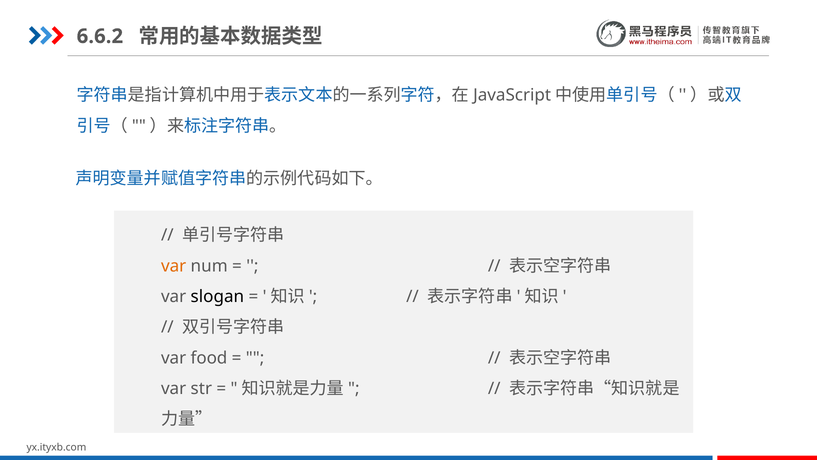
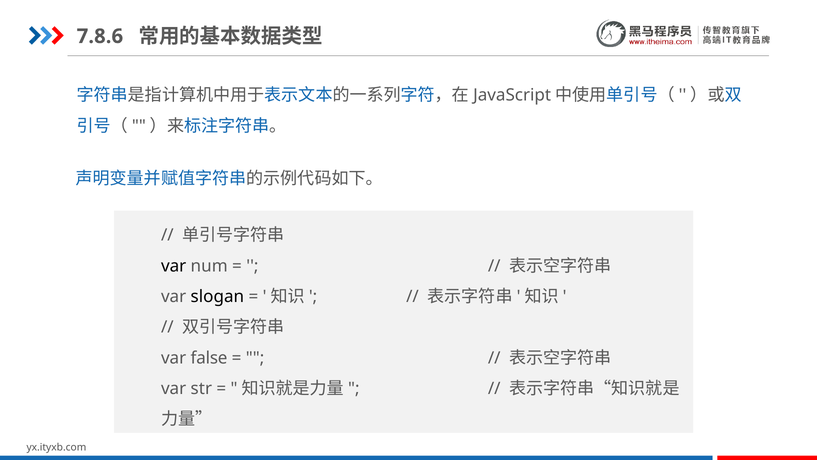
6.6.2: 6.6.2 -> 7.8.6
var at (174, 266) colour: orange -> black
food: food -> false
